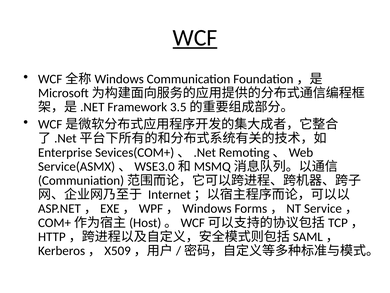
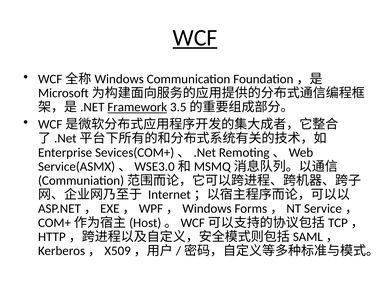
Framework underline: none -> present
